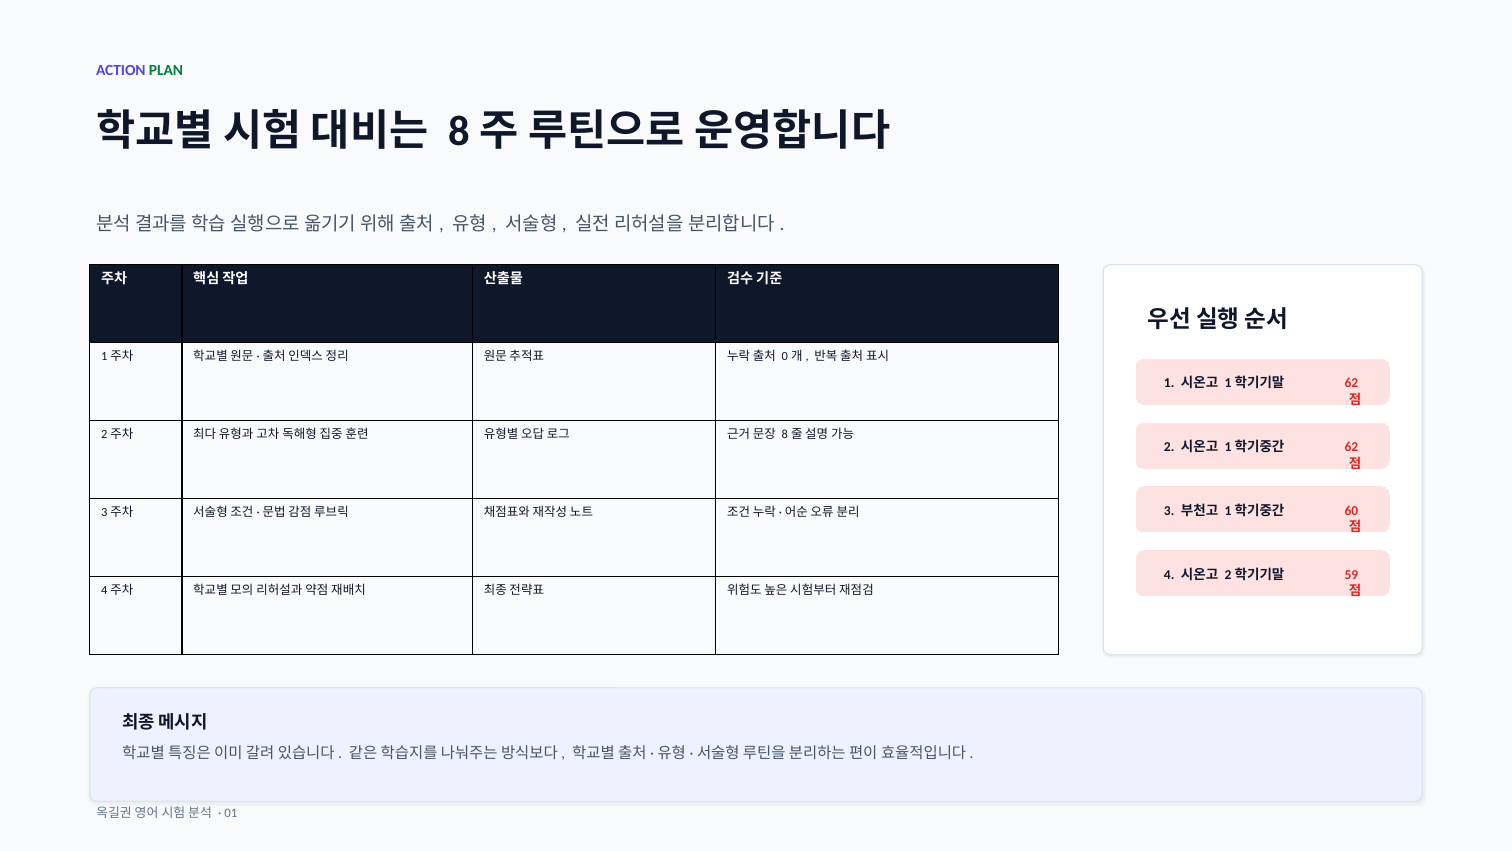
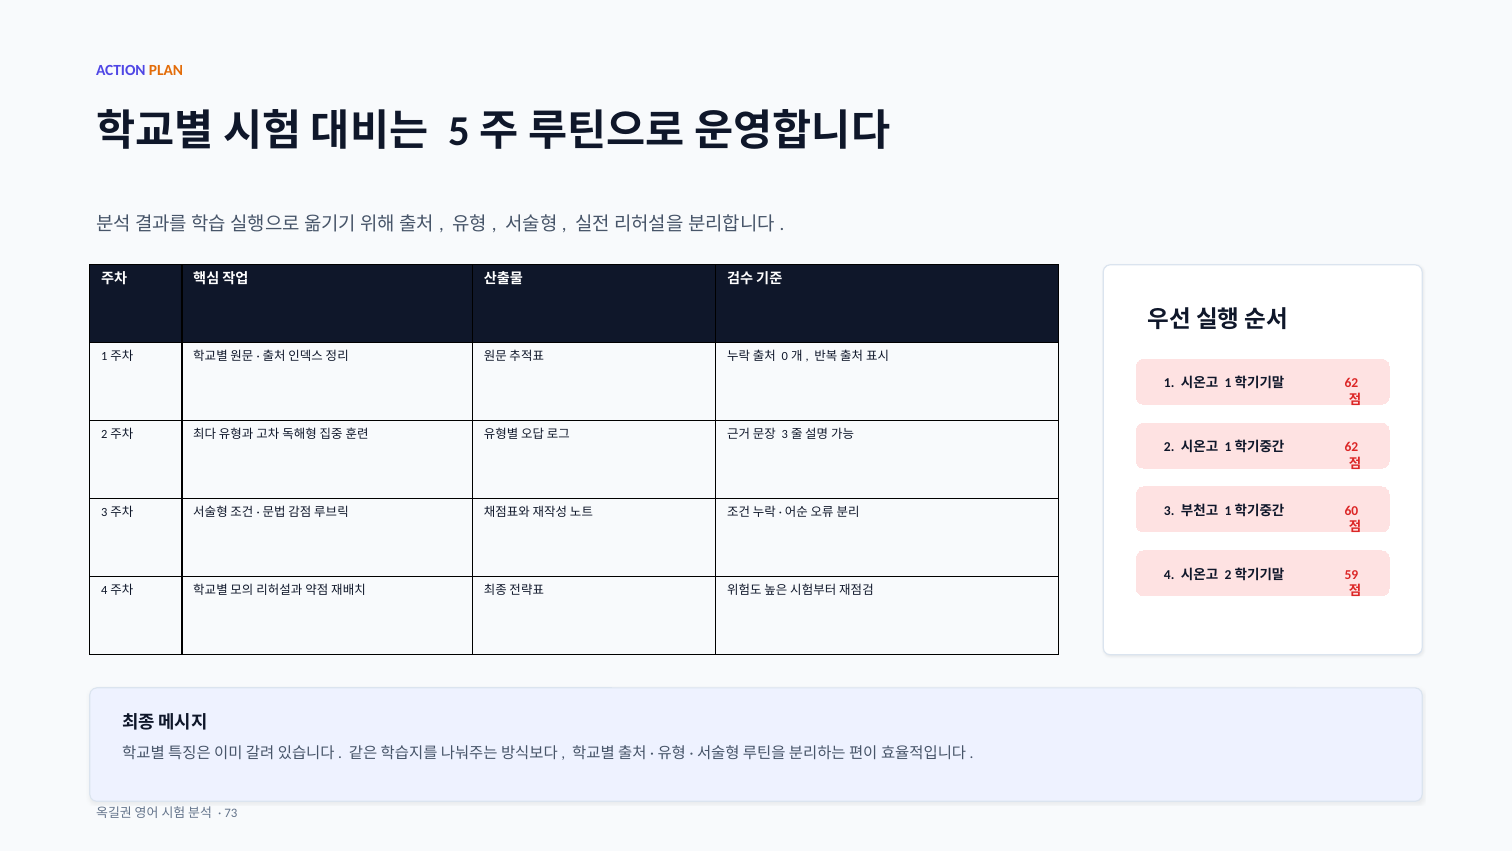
PLAN colour: green -> orange
8 at (459, 131): 8 -> 5
8 at (785, 434): 8 -> 3
01: 01 -> 73
